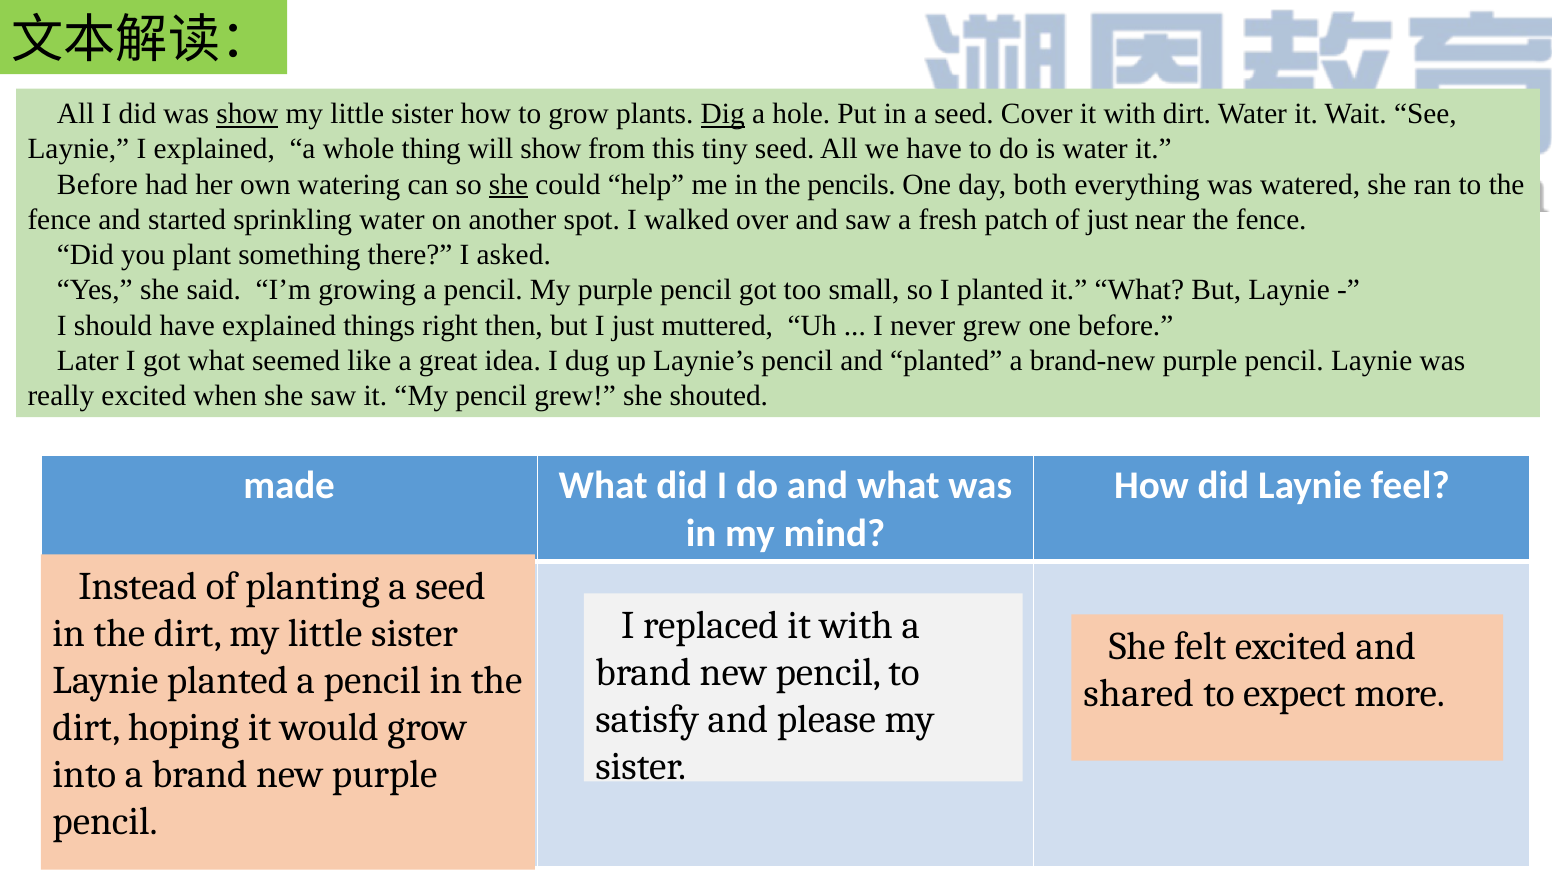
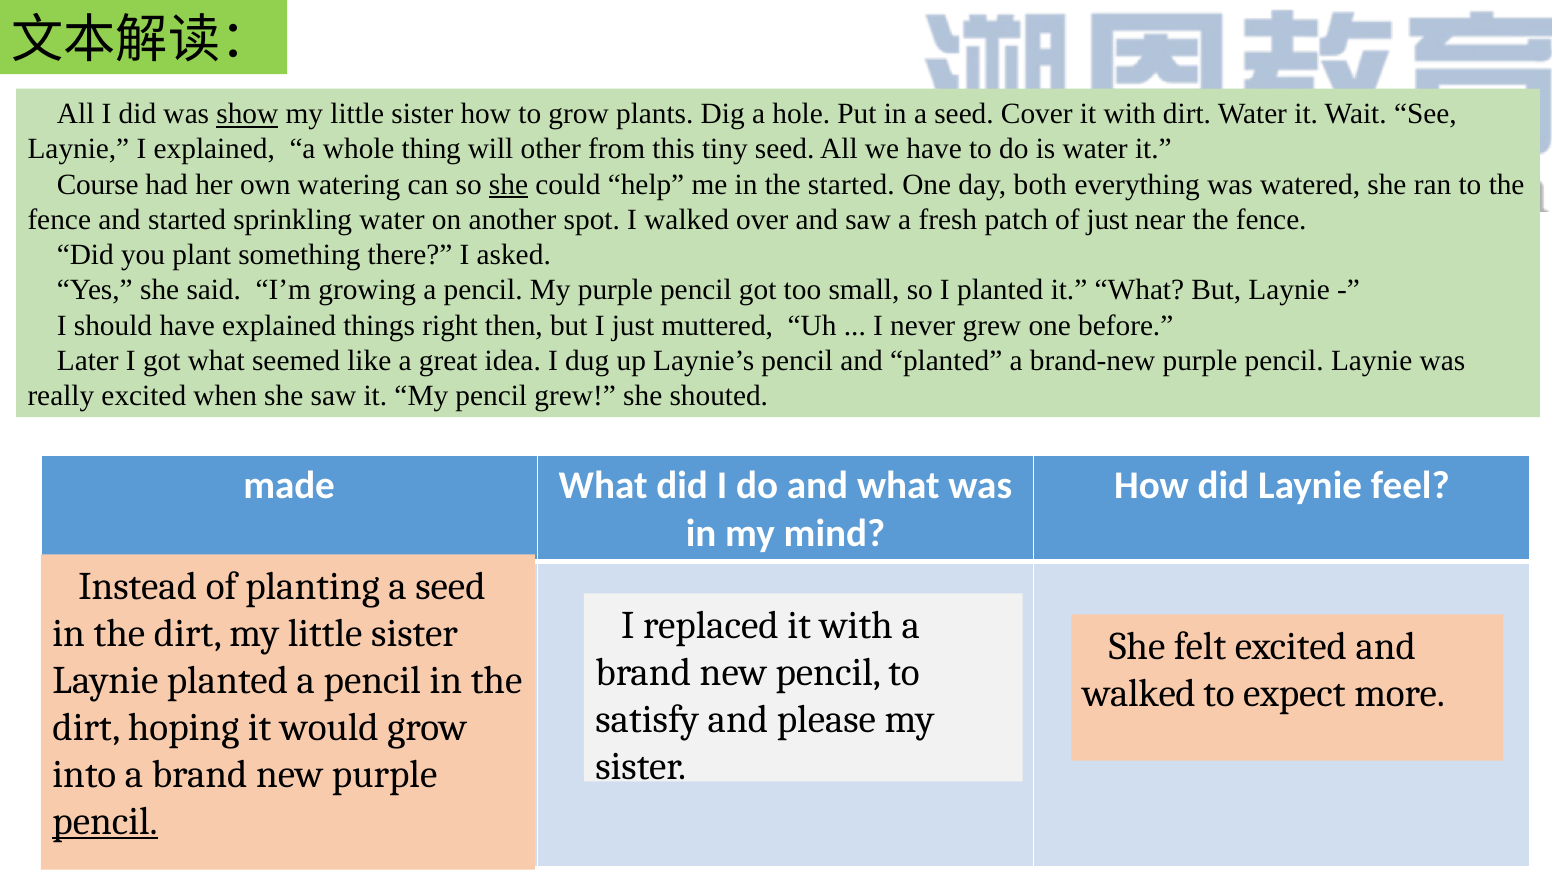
Dig underline: present -> none
will show: show -> other
Before at (97, 184): Before -> Course
the pencils: pencils -> started
shared at (1139, 693): shared -> walked
pencil at (105, 821) underline: none -> present
